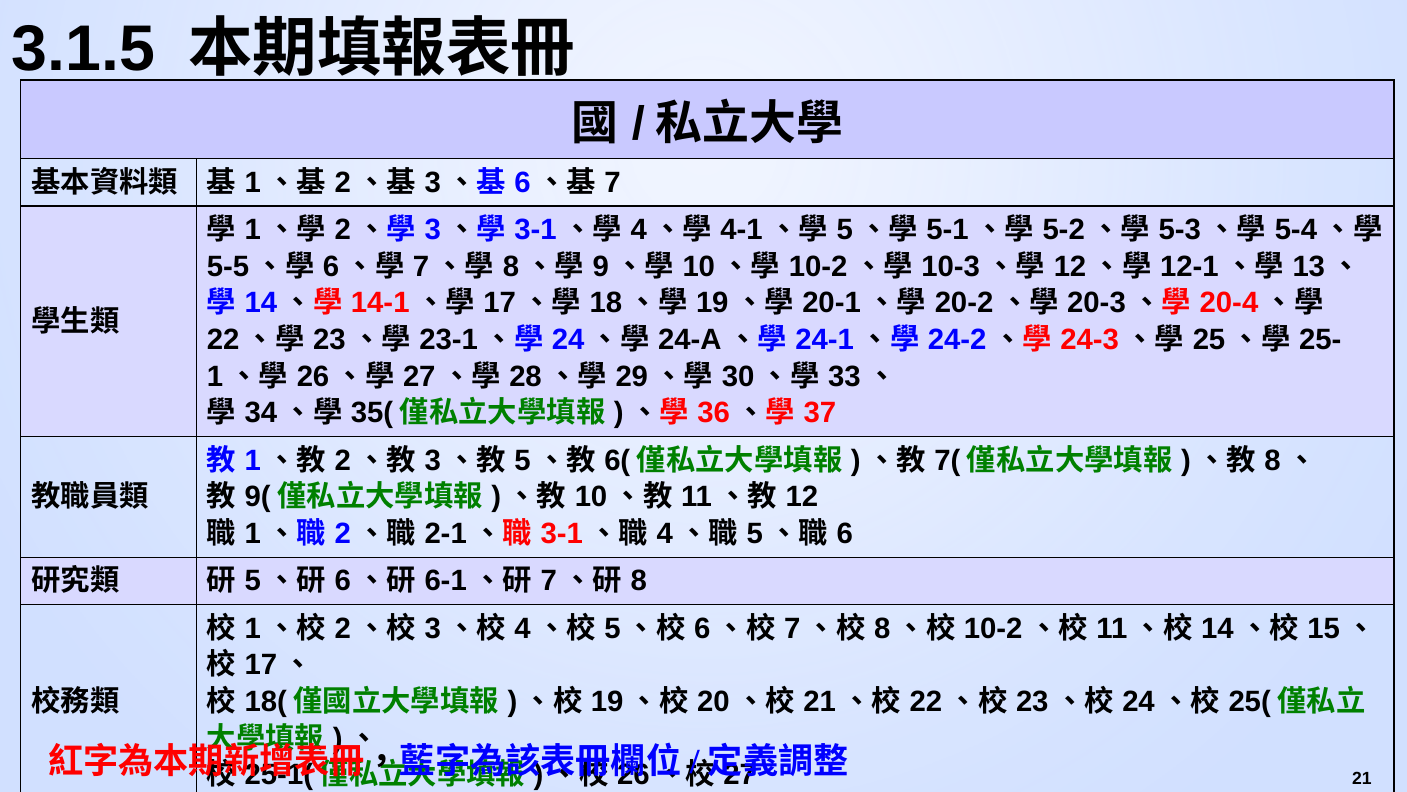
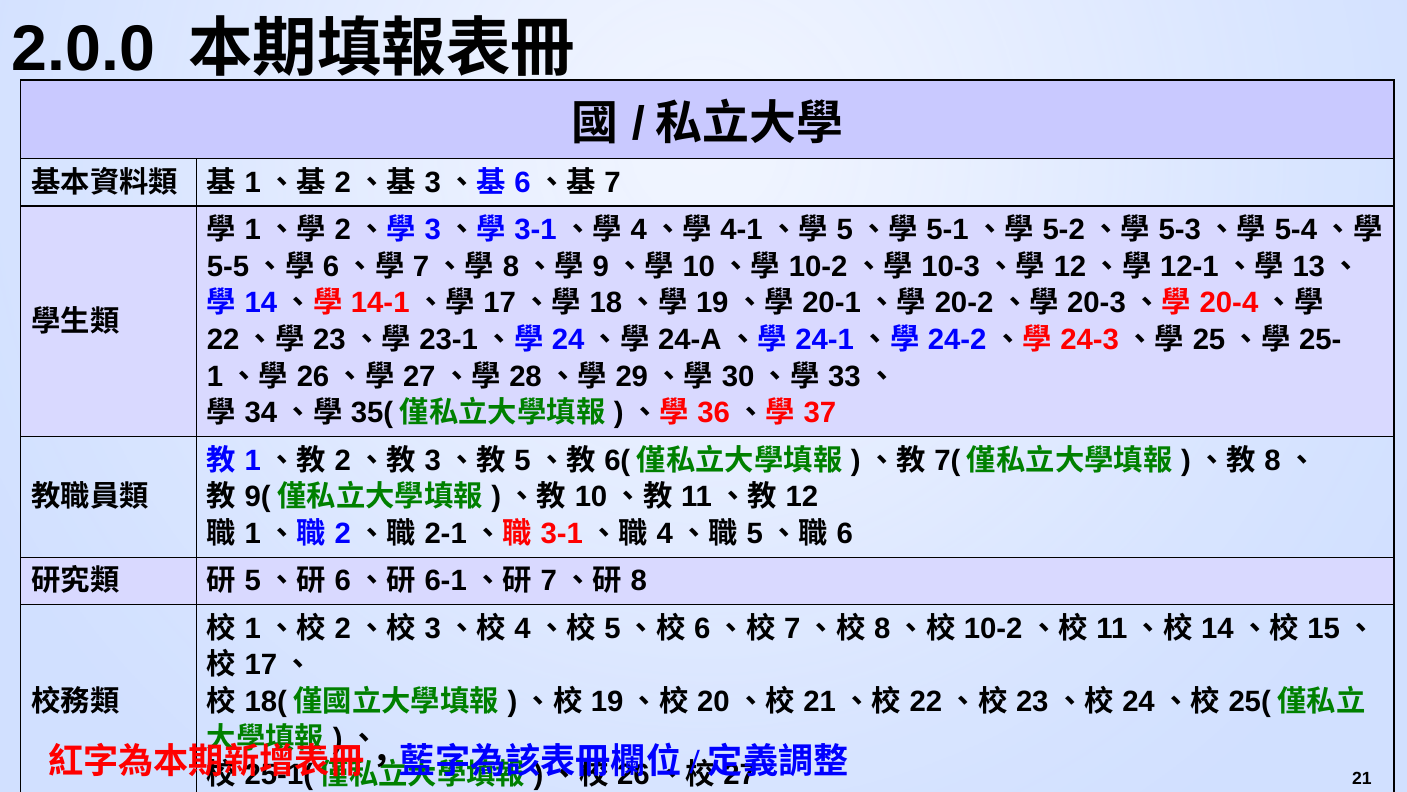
3.1.5: 3.1.5 -> 2.0.0
